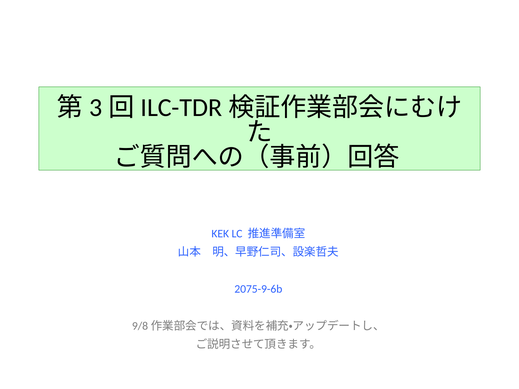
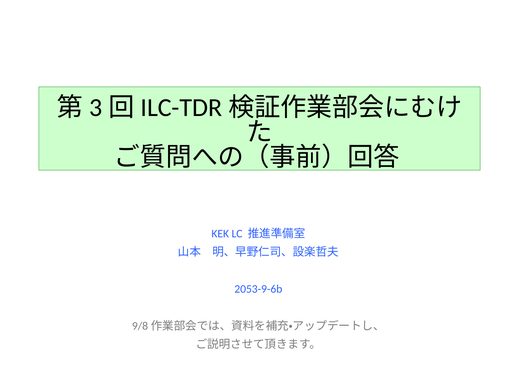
2075-9-6b: 2075-9-6b -> 2053-9-6b
